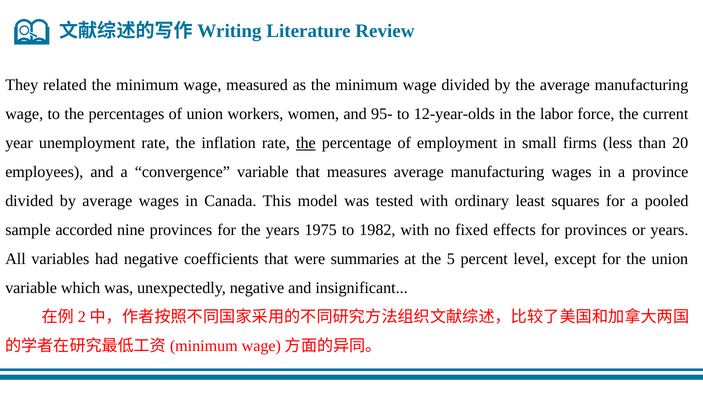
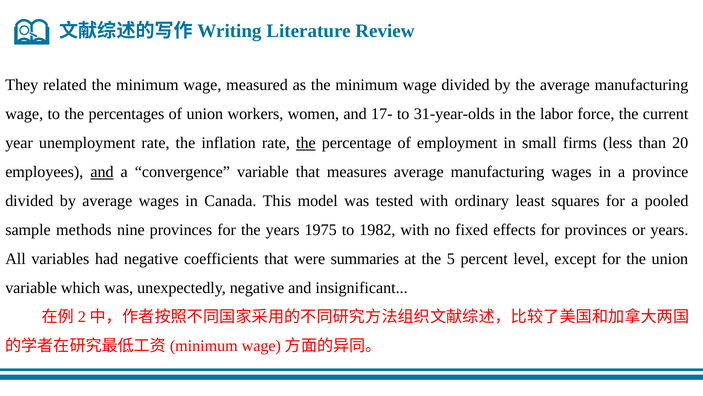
95-: 95- -> 17-
12-year-olds: 12-year-olds -> 31-year-olds
and at (102, 172) underline: none -> present
accorded: accorded -> methods
